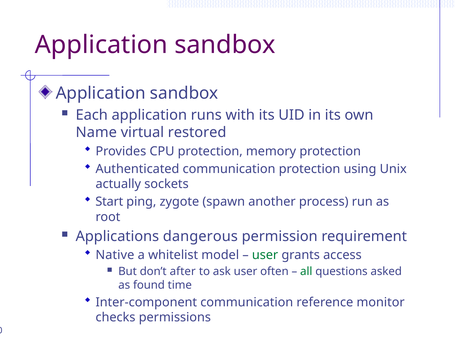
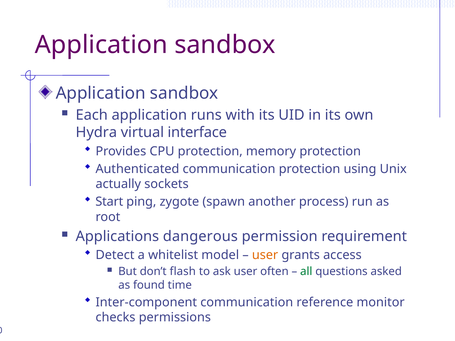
Name: Name -> Hydra
restored: restored -> interface
Native: Native -> Detect
user at (265, 255) colour: green -> orange
after: after -> flash
